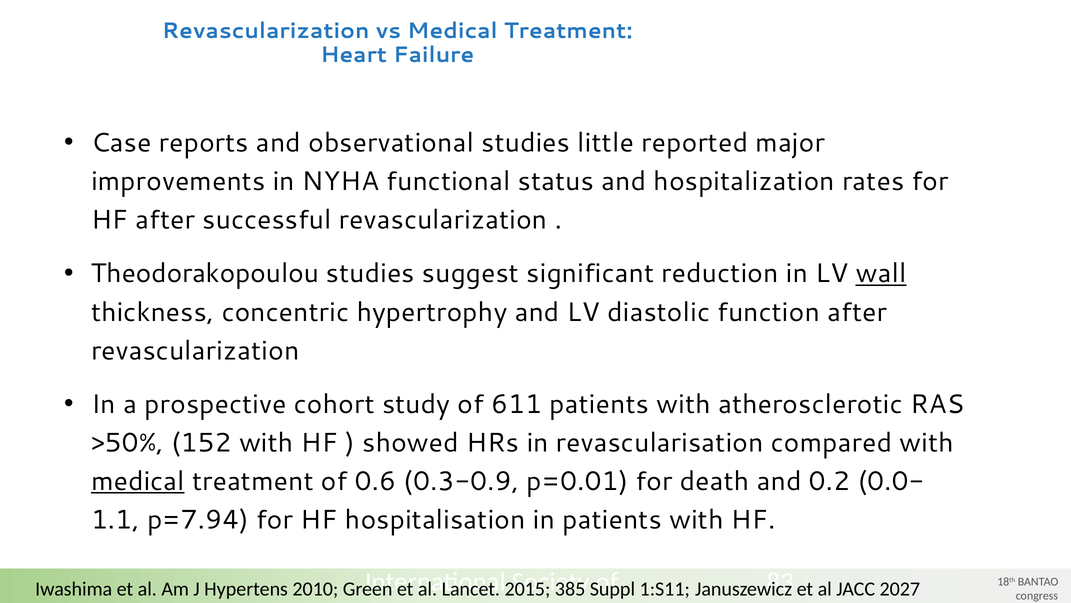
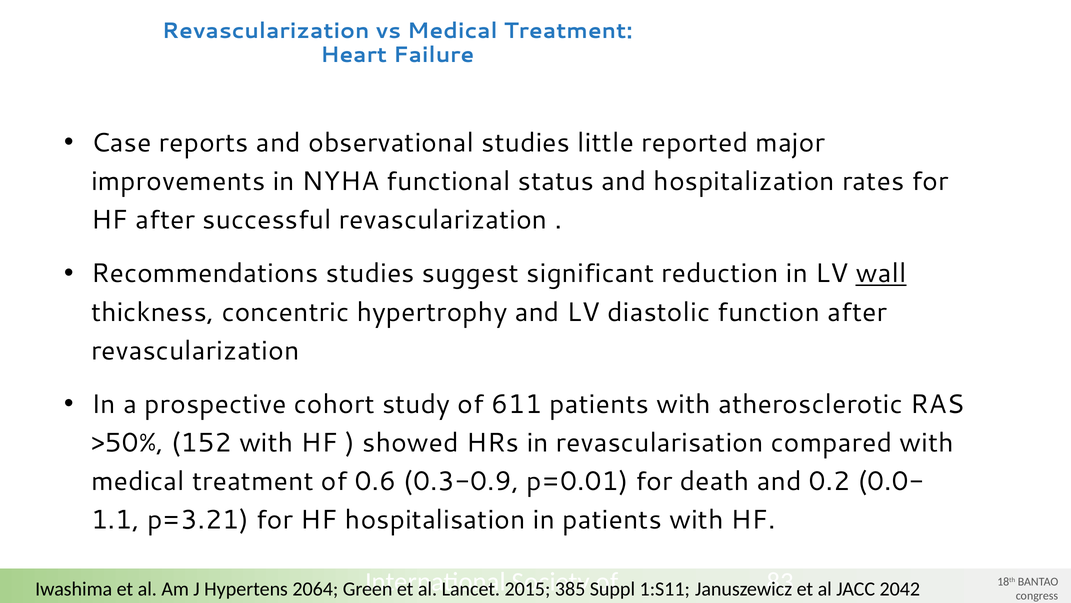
Theodorakopoulou: Theodorakopoulou -> Recommendations
medical at (138, 481) underline: present -> none
p=7.94: p=7.94 -> p=3.21
2010: 2010 -> 2064
2027: 2027 -> 2042
